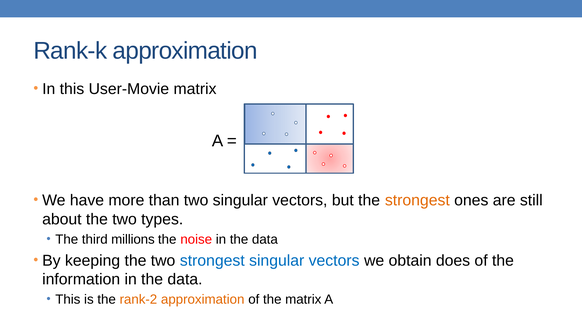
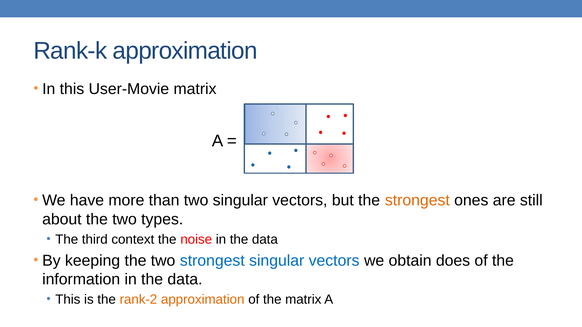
millions: millions -> context
